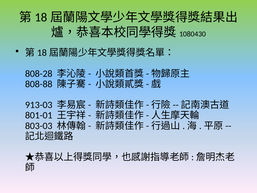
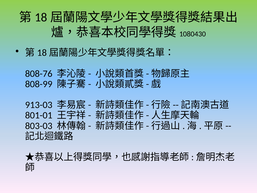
808-28: 808-28 -> 808-76
808-88: 808-88 -> 808-99
